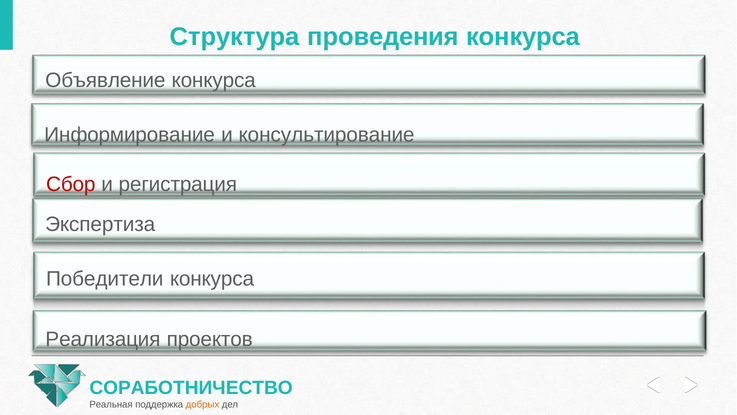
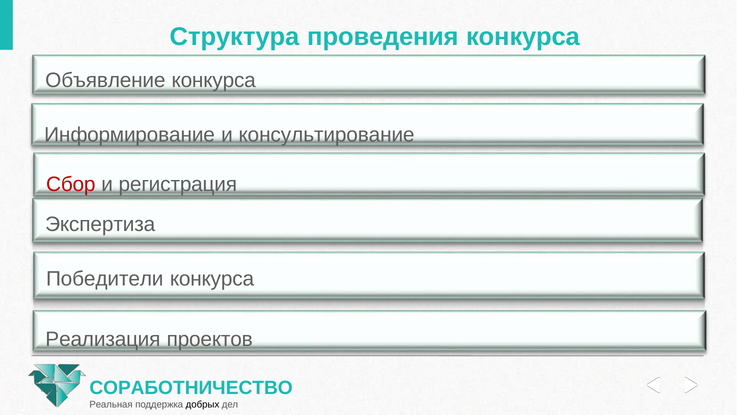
добрых colour: orange -> black
